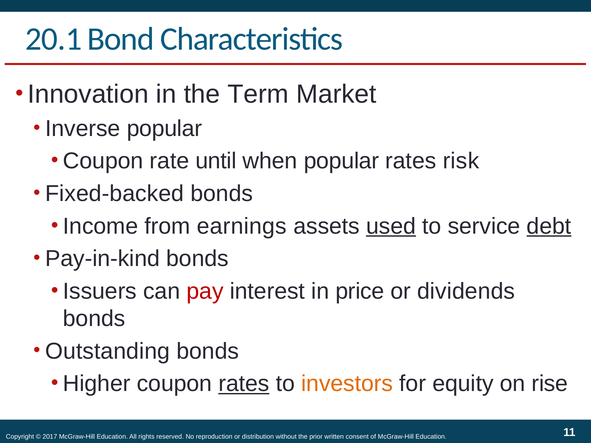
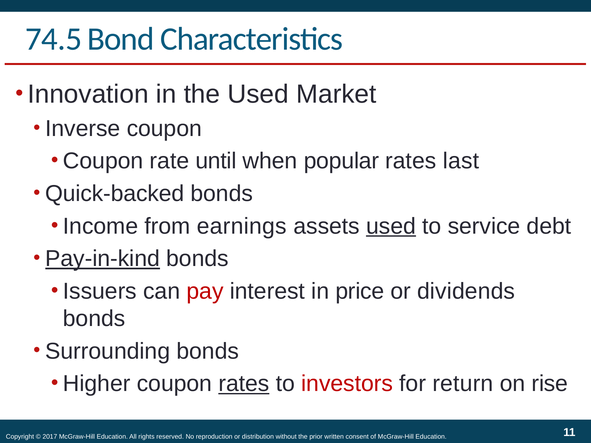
20.1: 20.1 -> 74.5
the Term: Term -> Used
Inverse popular: popular -> coupon
risk: risk -> last
Fixed-backed: Fixed-backed -> Quick-backed
debt underline: present -> none
Pay-in-kind underline: none -> present
Outstanding: Outstanding -> Surrounding
investors colour: orange -> red
equity: equity -> return
